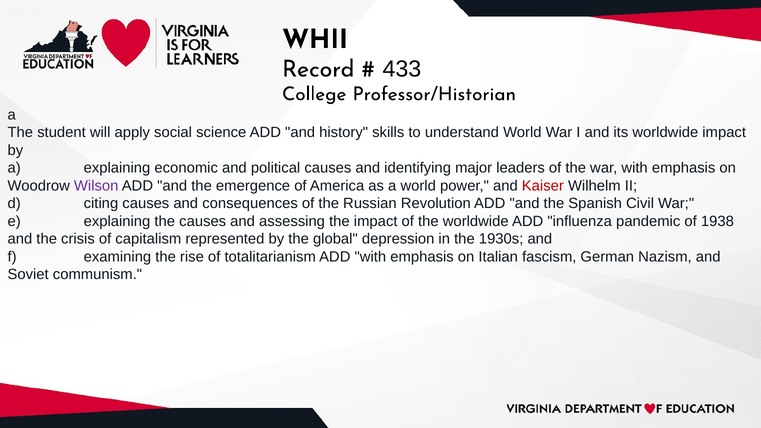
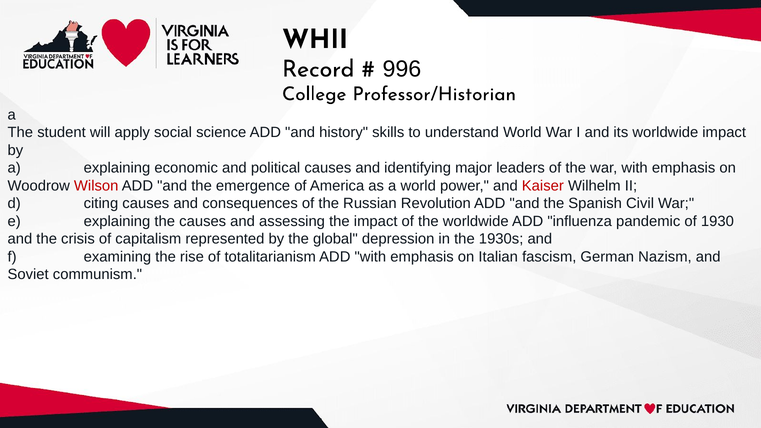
433: 433 -> 996
Wilson colour: purple -> red
1938: 1938 -> 1930
